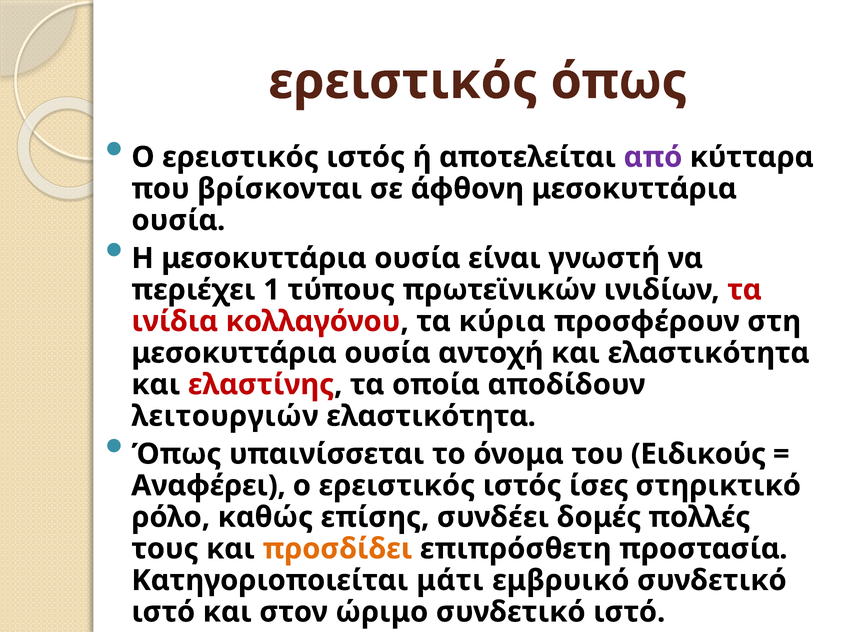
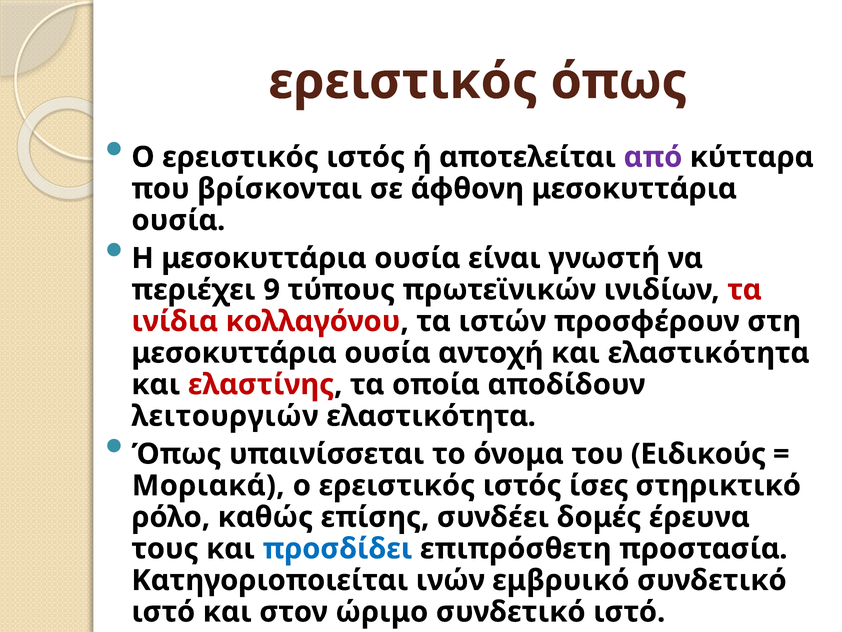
1: 1 -> 9
κύρια: κύρια -> ιστών
Αναφέρει: Αναφέρει -> Μοριακά
πολλές: πολλές -> έρευνα
προσδίδει colour: orange -> blue
μάτι: μάτι -> ινών
